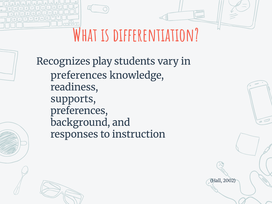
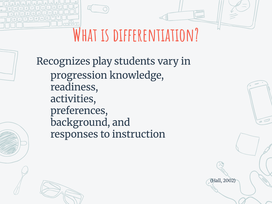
preferences at (79, 75): preferences -> progression
supports: supports -> activities
